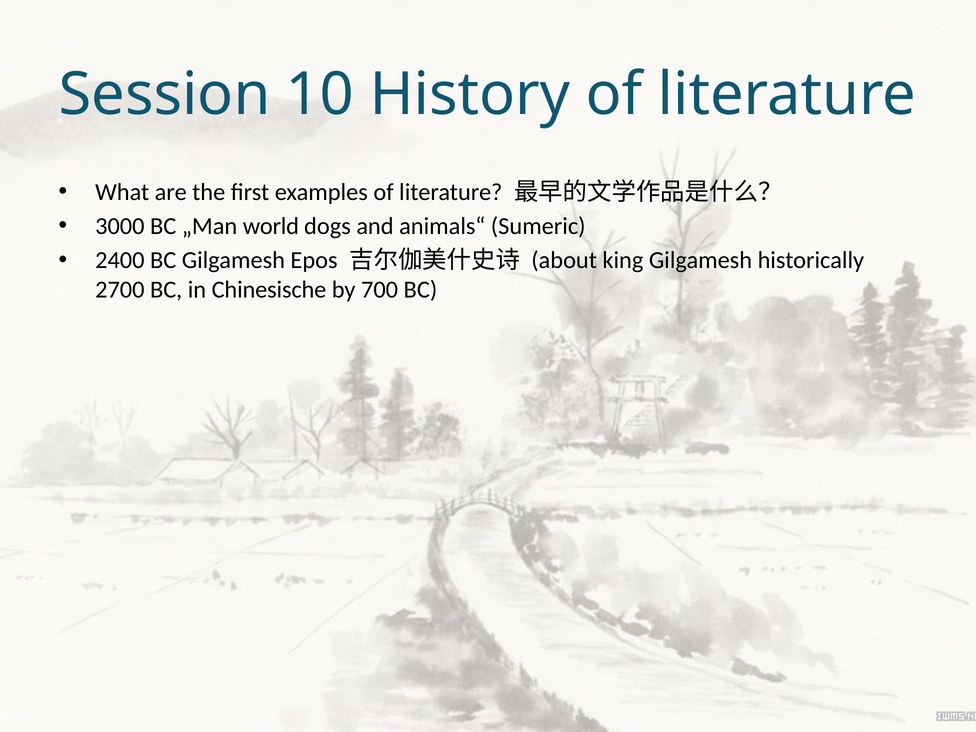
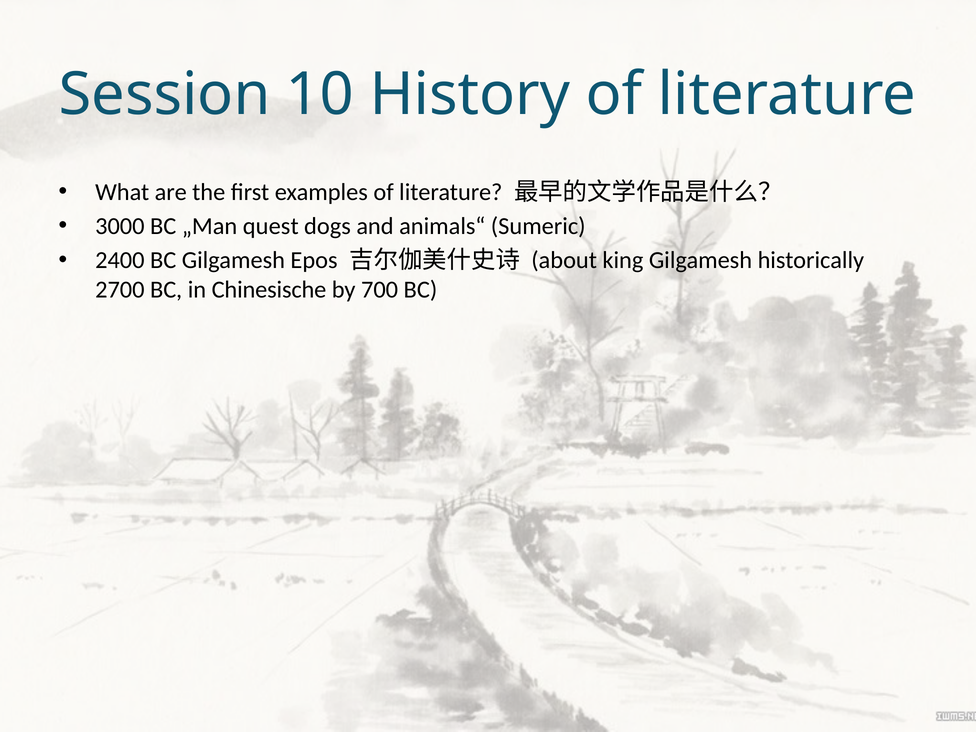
world: world -> quest
